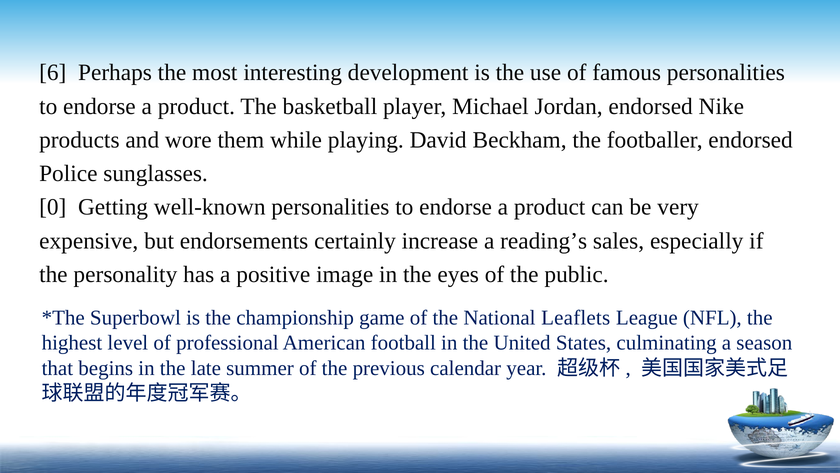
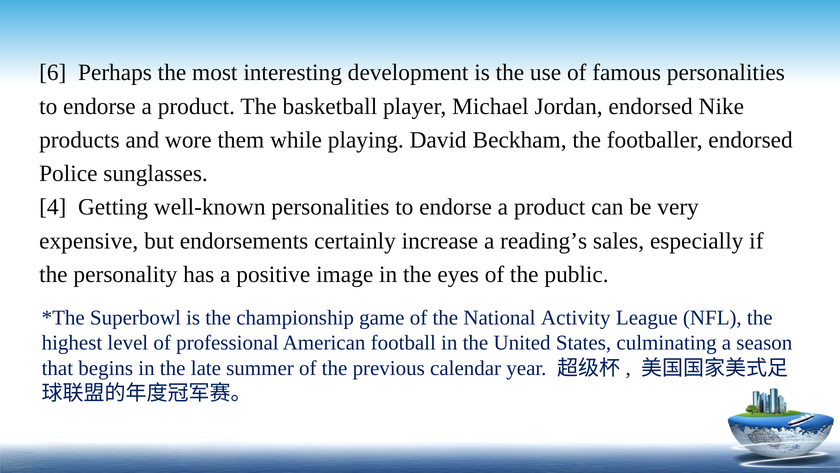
0: 0 -> 4
Leaflets: Leaflets -> Activity
